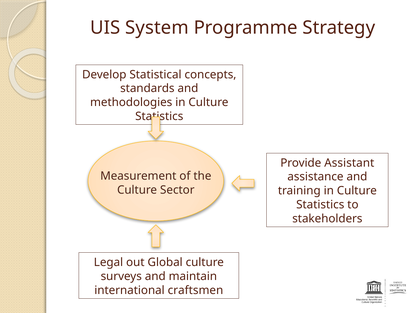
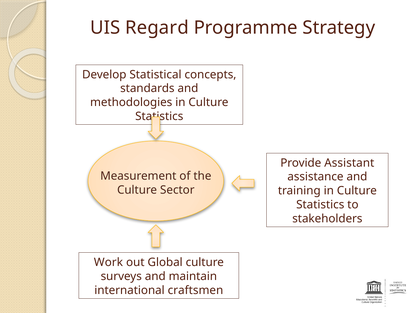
System: System -> Regard
Legal: Legal -> Work
